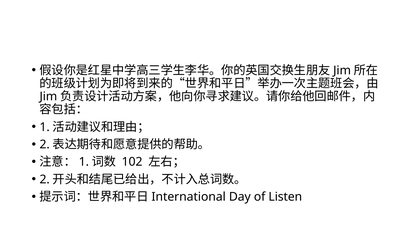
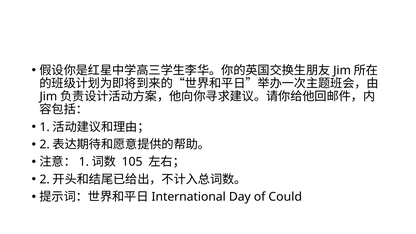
102: 102 -> 105
Listen: Listen -> Could
